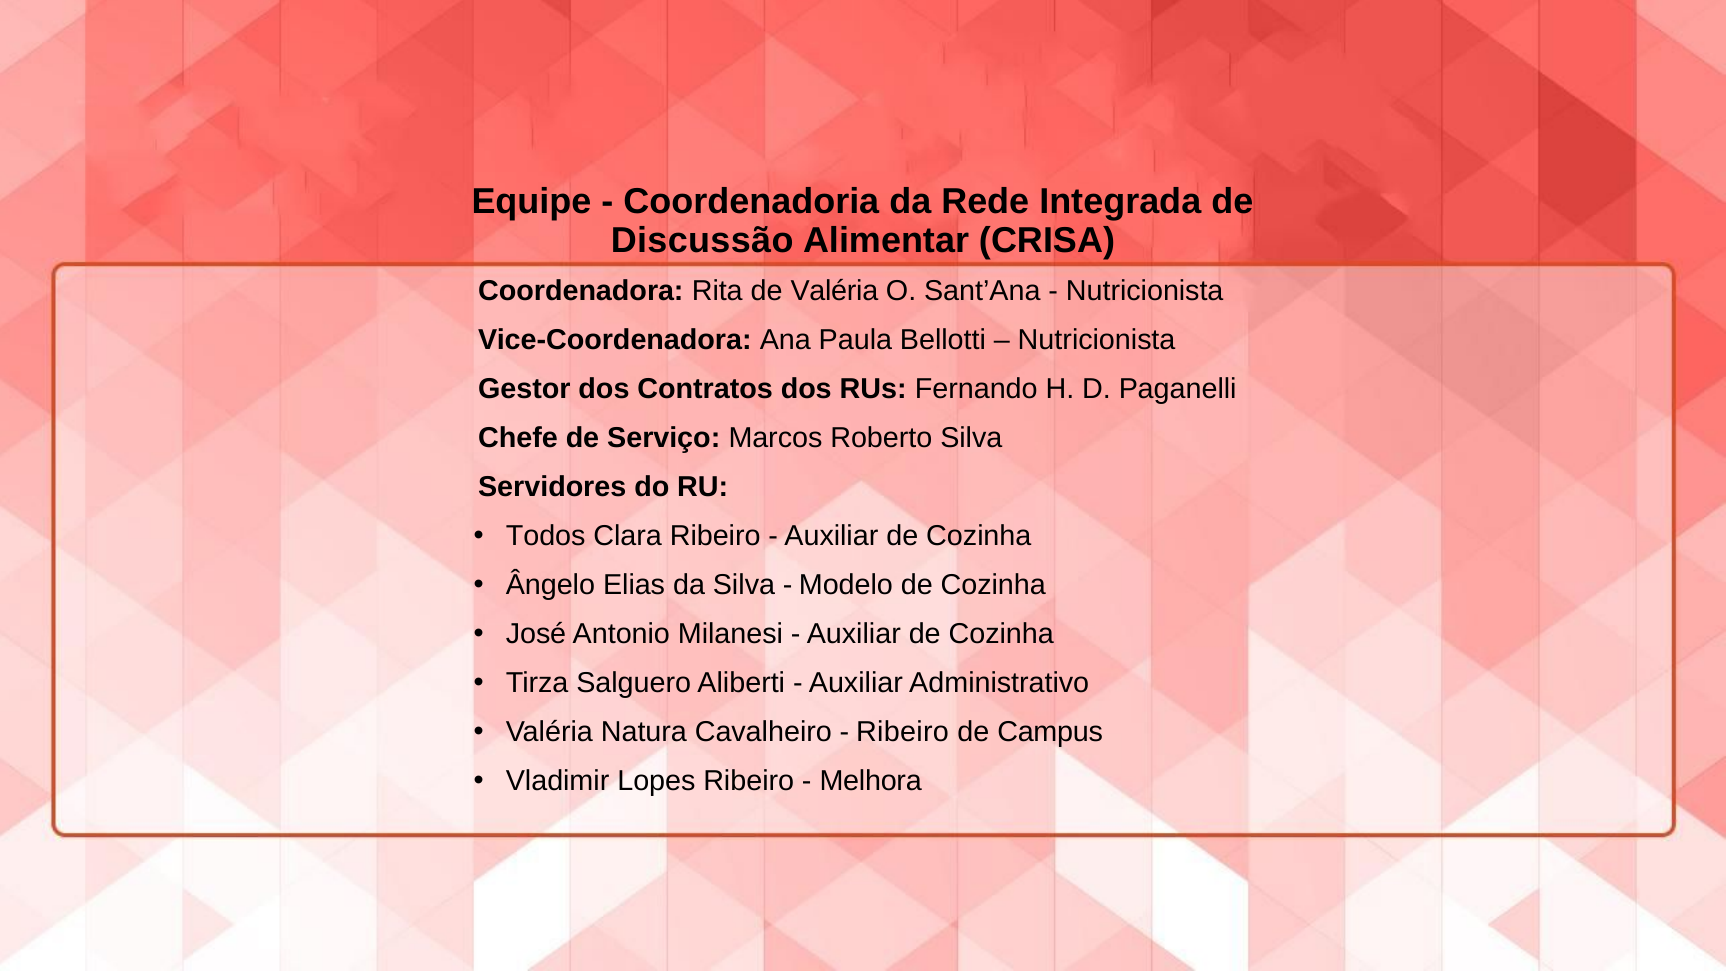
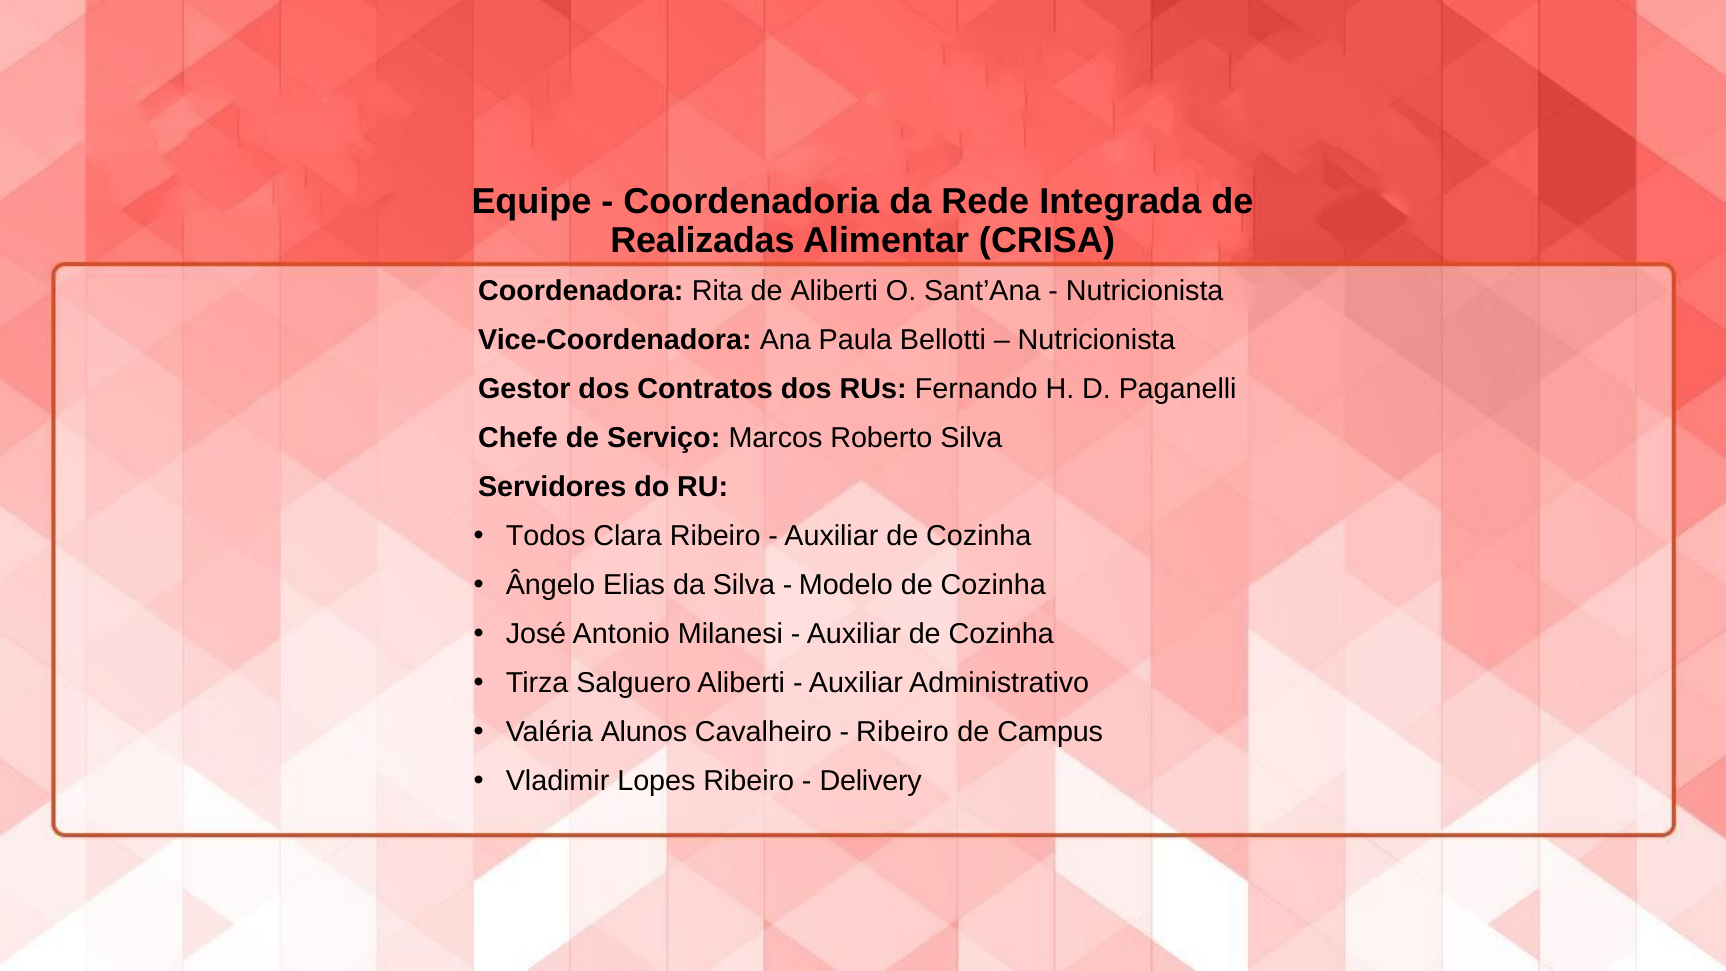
Discussão: Discussão -> Realizadas
de Valéria: Valéria -> Aliberti
Natura: Natura -> Alunos
Melhora: Melhora -> Delivery
